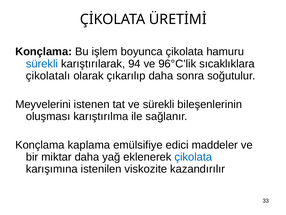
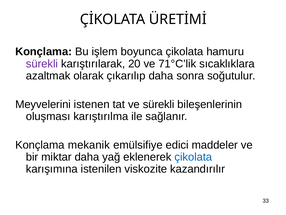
sürekli at (42, 64) colour: blue -> purple
94: 94 -> 20
96°C’lik: 96°C’lik -> 71°C’lik
çikolatalı: çikolatalı -> azaltmak
kaplama: kaplama -> mekanik
